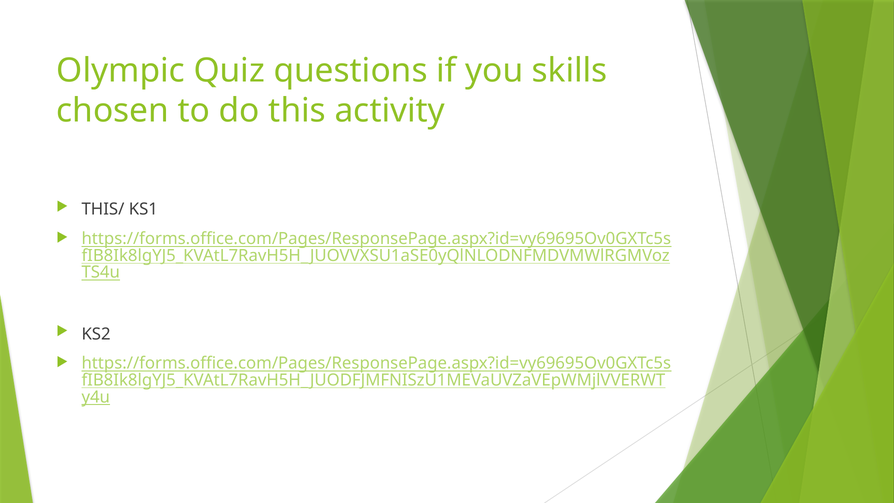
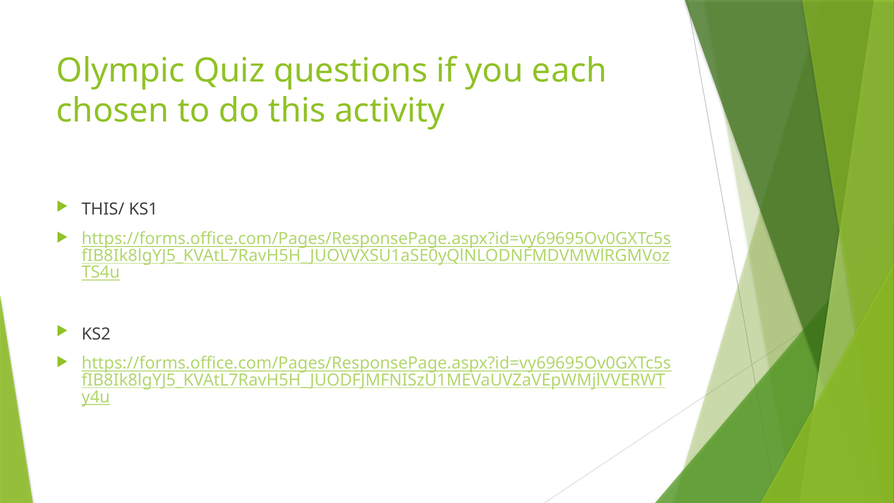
skills: skills -> each
